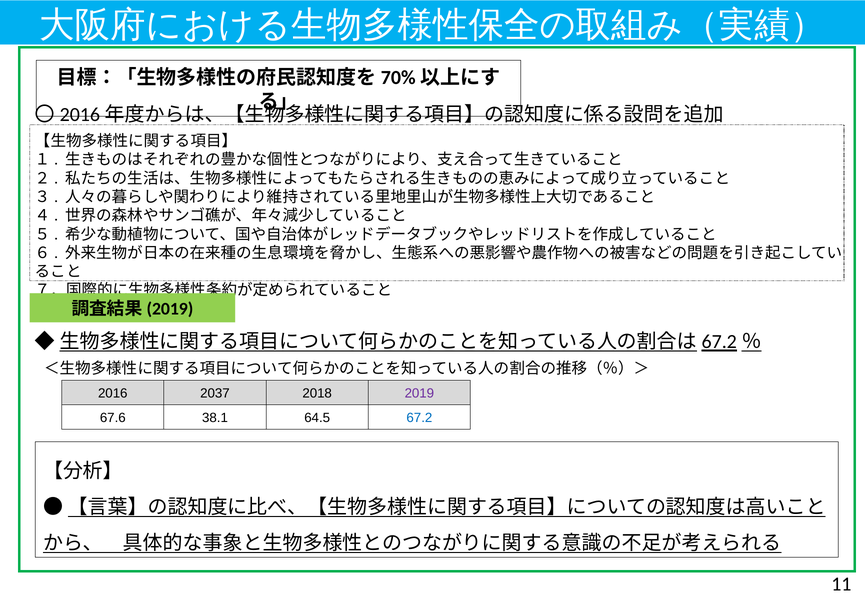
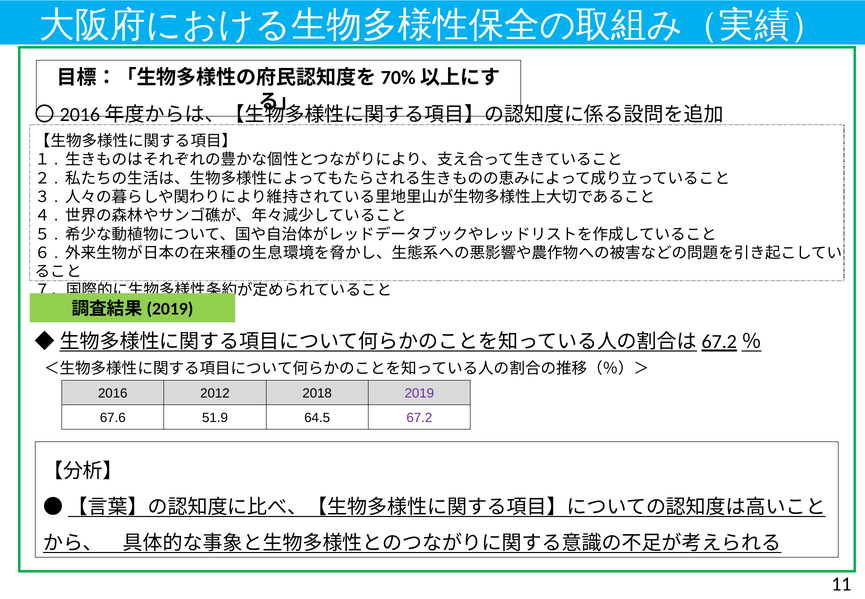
2037: 2037 -> 2012
38.1: 38.1 -> 51.9
67.2 colour: blue -> purple
